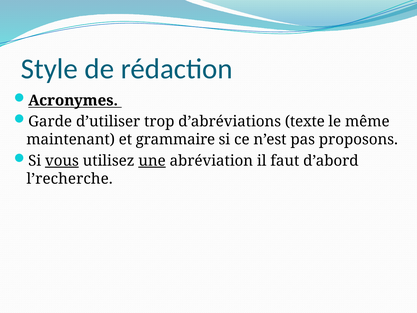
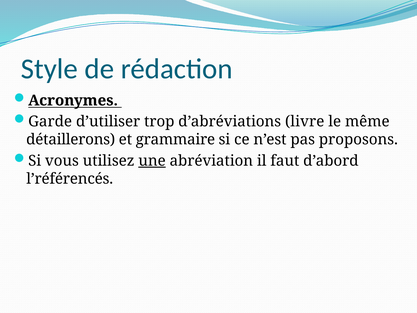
texte: texte -> livre
maintenant: maintenant -> détaillerons
vous underline: present -> none
l’recherche: l’recherche -> l’référencés
